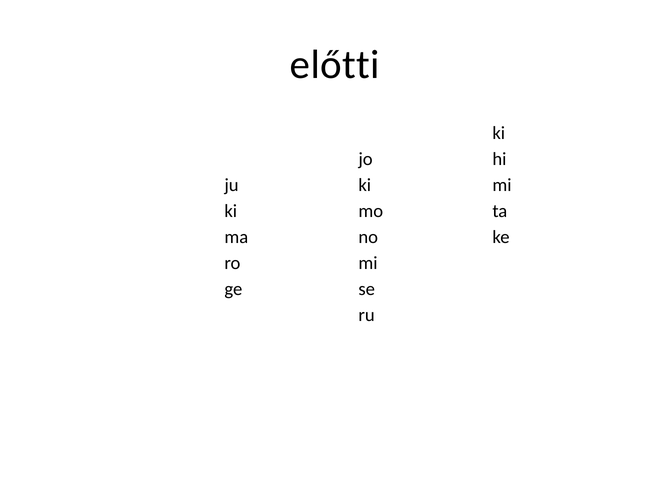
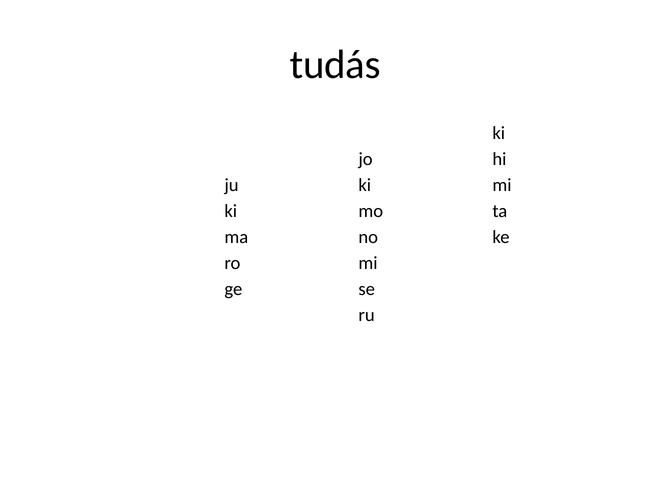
előtti: előtti -> tudás
